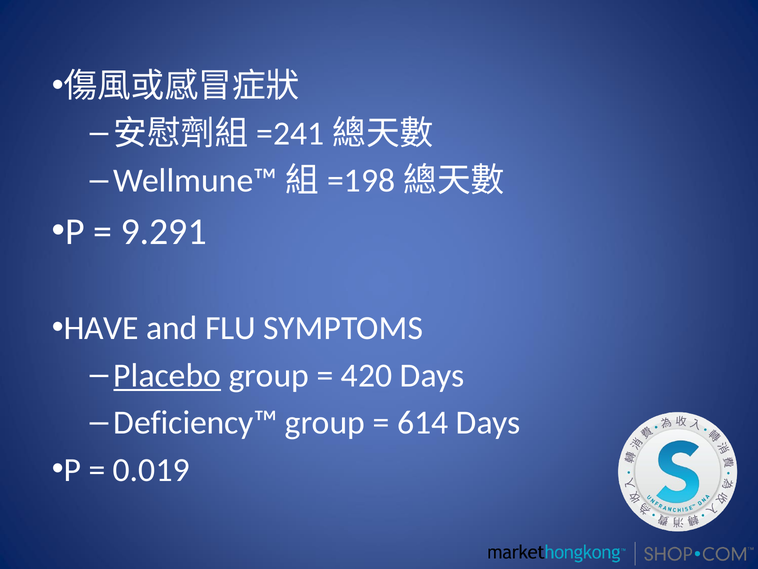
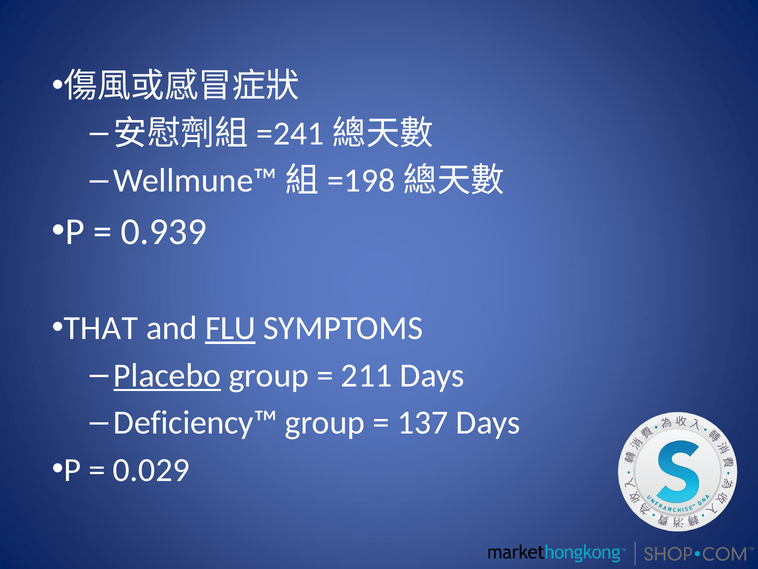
9.291: 9.291 -> 0.939
HAVE: HAVE -> THAT
FLU underline: none -> present
420: 420 -> 211
614: 614 -> 137
0.019: 0.019 -> 0.029
